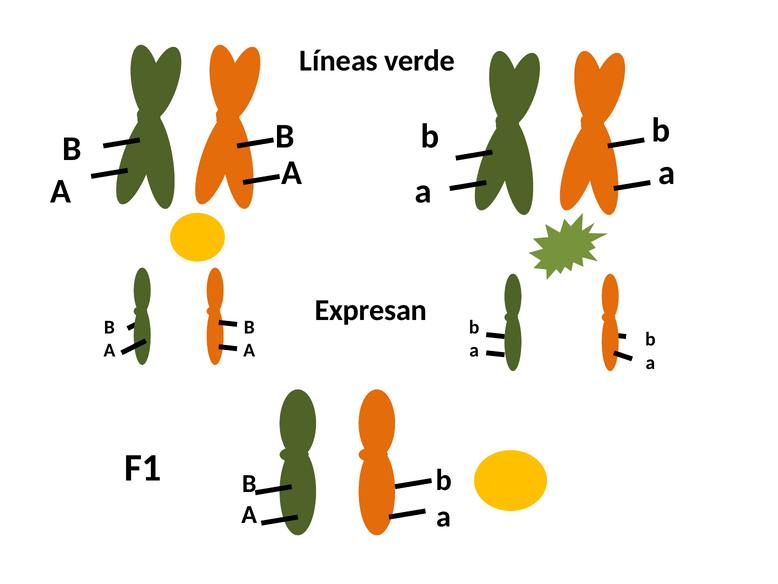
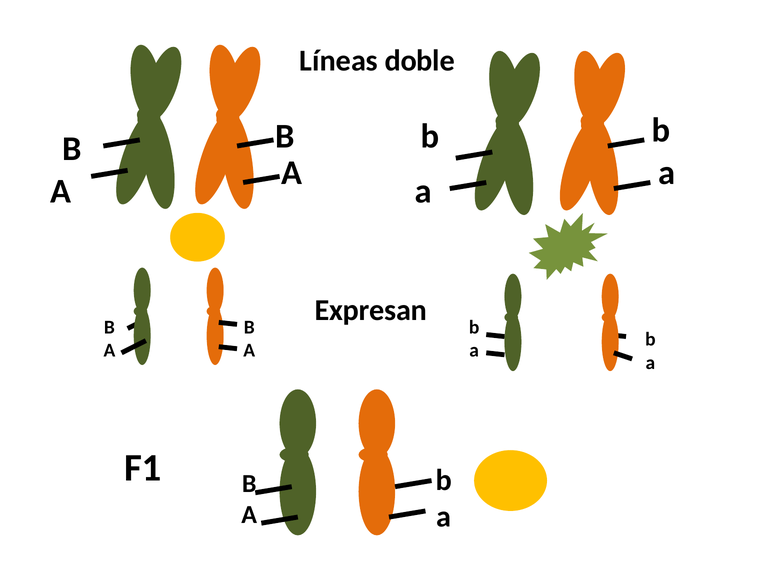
verde: verde -> doble
